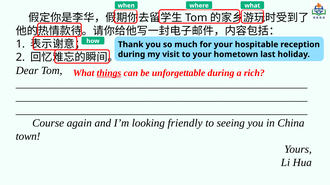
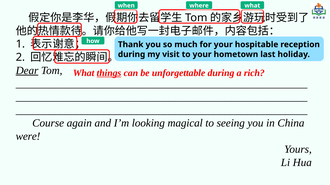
Dear underline: none -> present
friendly: friendly -> magical
town: town -> were
